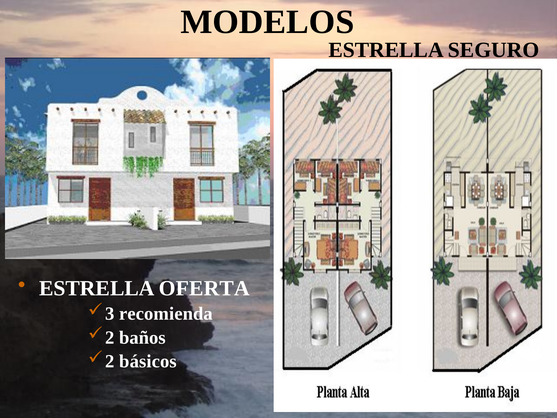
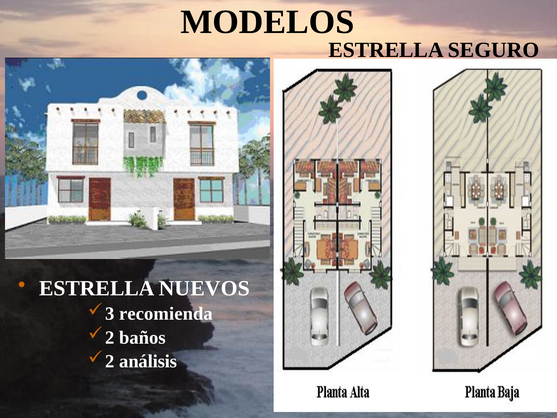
OFERTA: OFERTA -> NUEVOS
básicos: básicos -> análisis
